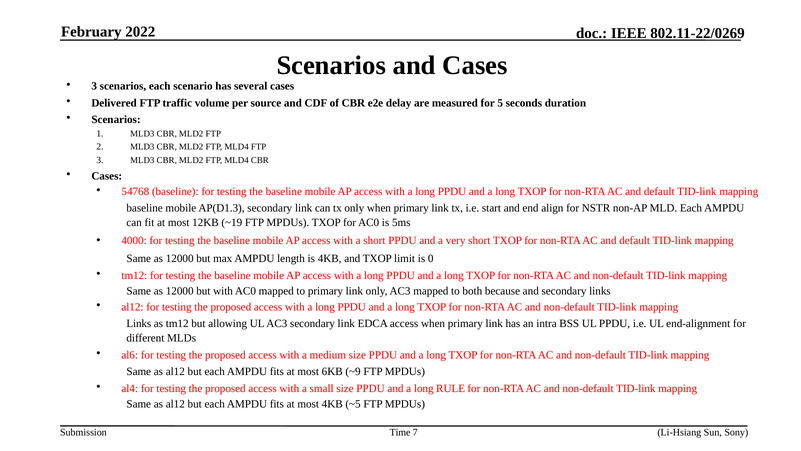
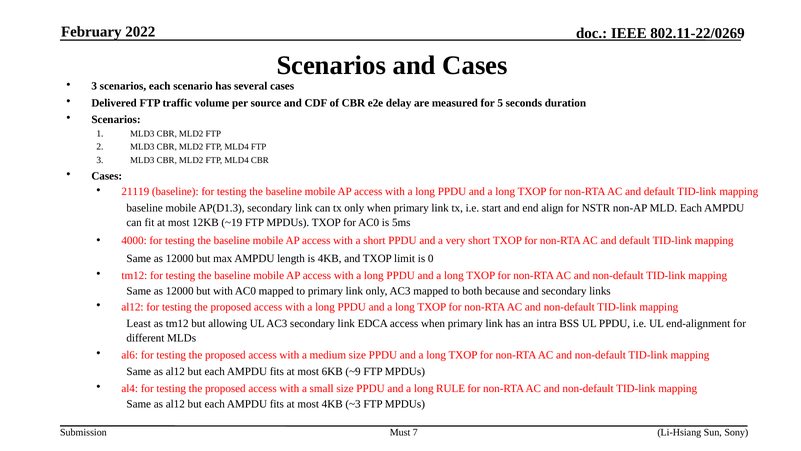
54768: 54768 -> 21119
Links at (139, 323): Links -> Least
~5: ~5 -> ~3
Time: Time -> Must
